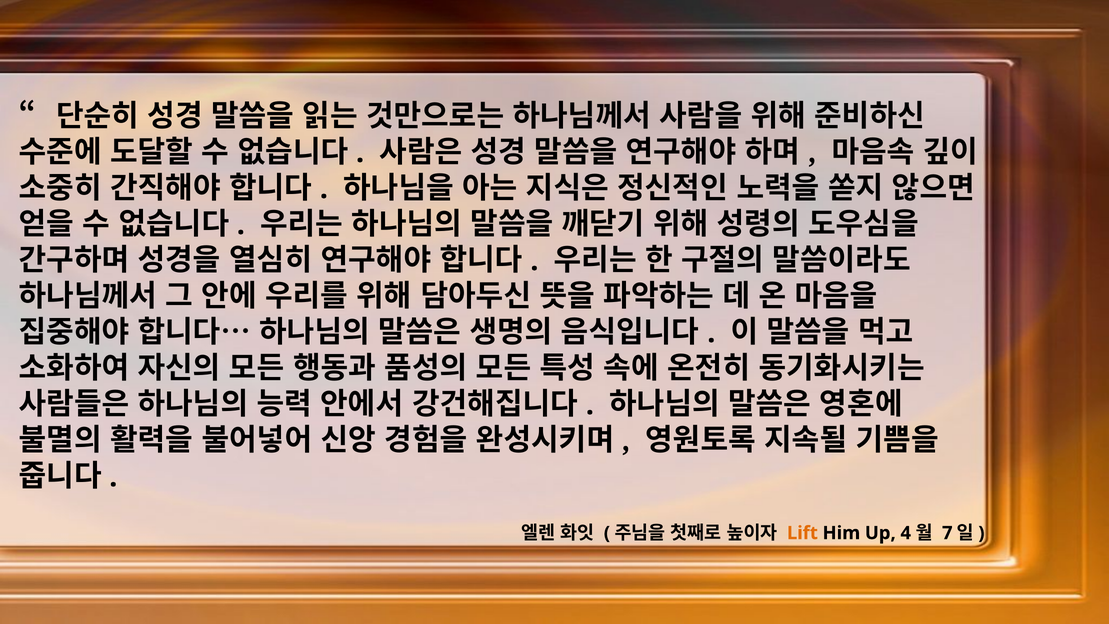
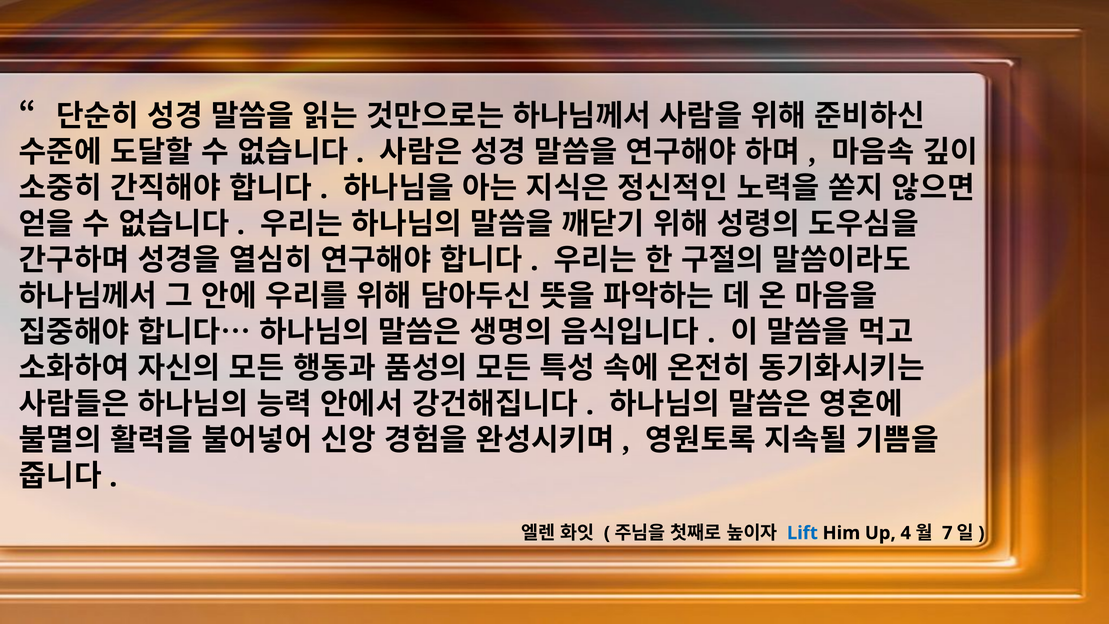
Lift colour: orange -> blue
